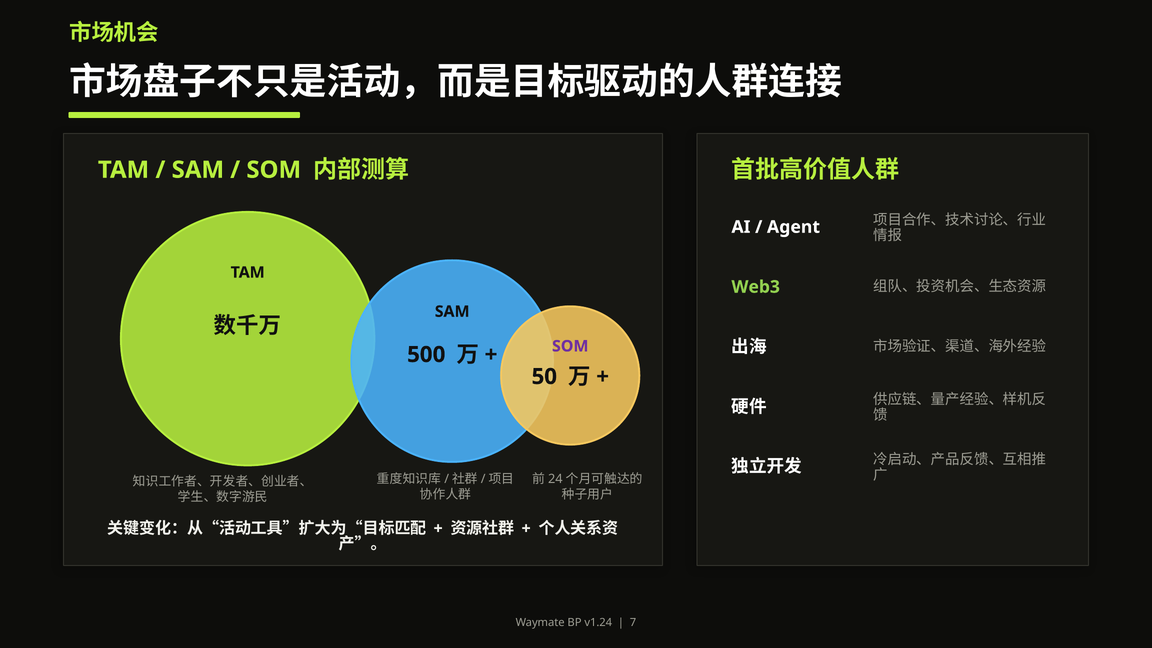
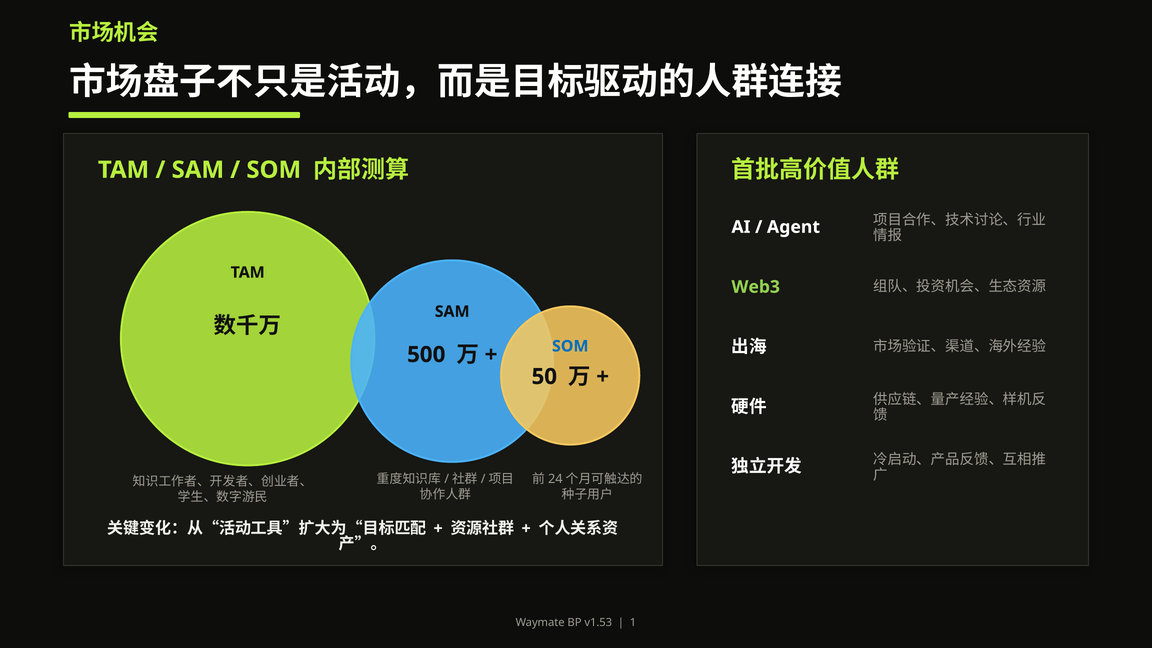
SOM at (570, 346) colour: purple -> blue
v1.24: v1.24 -> v1.53
7: 7 -> 1
